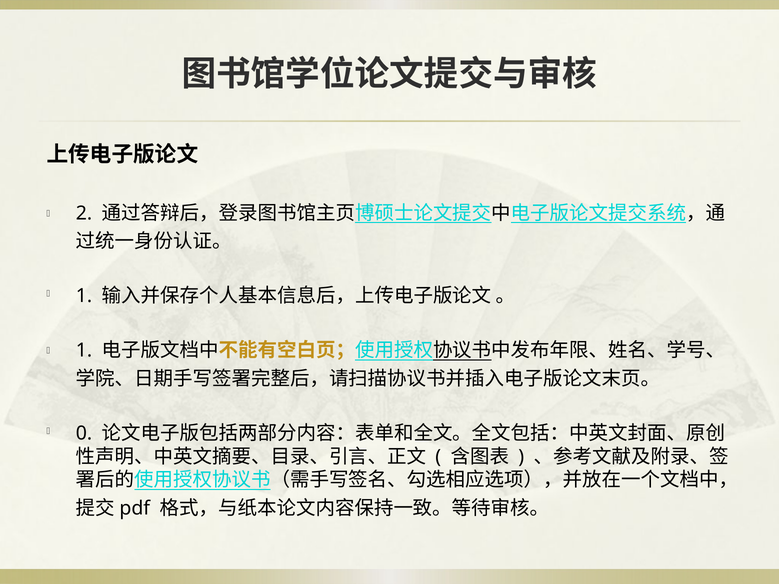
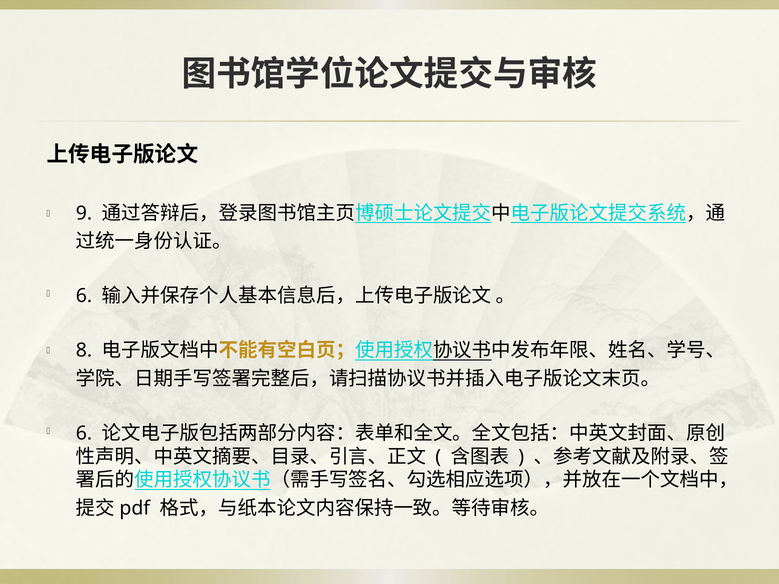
2: 2 -> 9
1 at (84, 296): 1 -> 6
1 at (84, 351): 1 -> 8
0 at (84, 433): 0 -> 6
